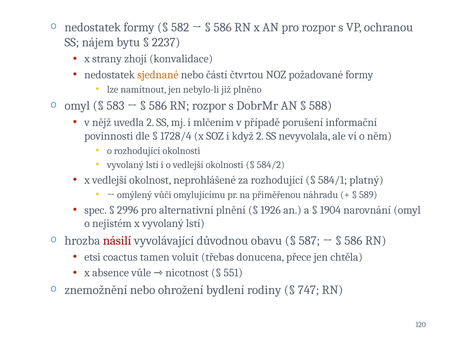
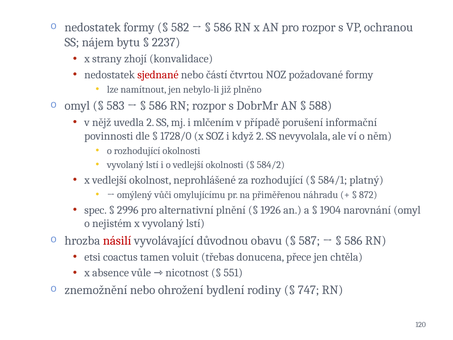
sjednané colour: orange -> red
1728/4: 1728/4 -> 1728/0
589: 589 -> 872
